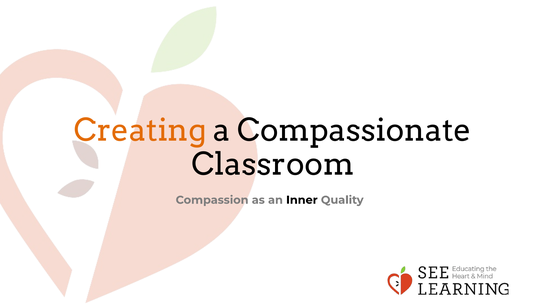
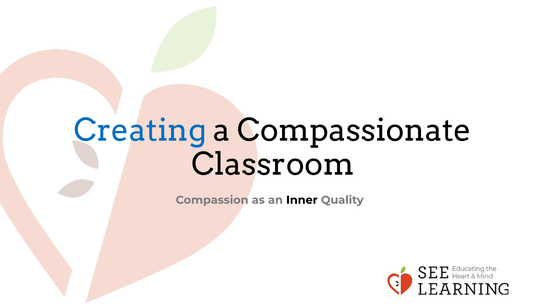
Creating colour: orange -> blue
